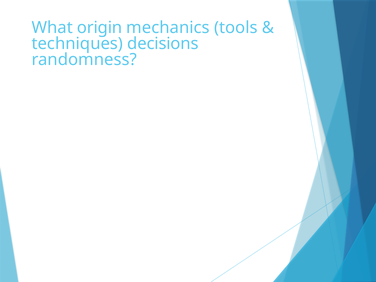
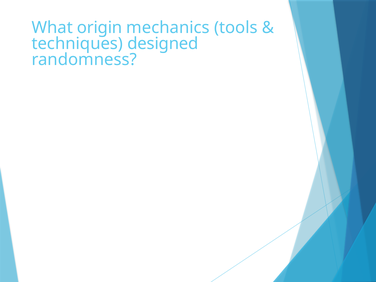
decisions: decisions -> designed
